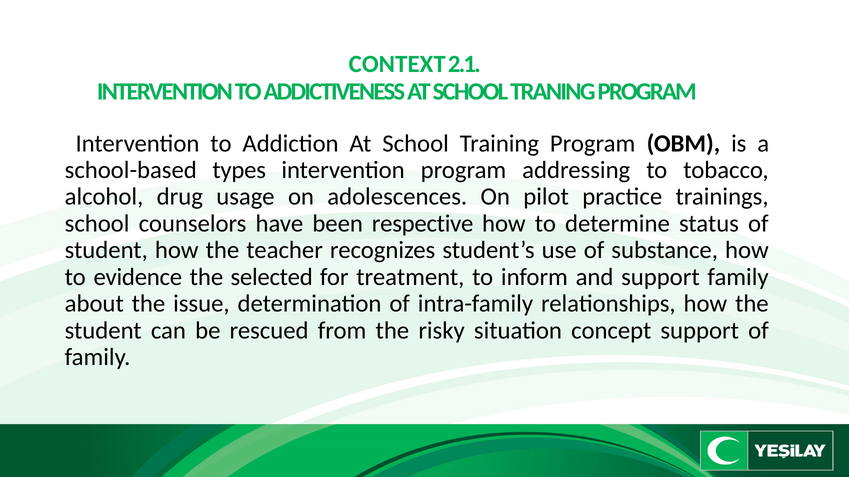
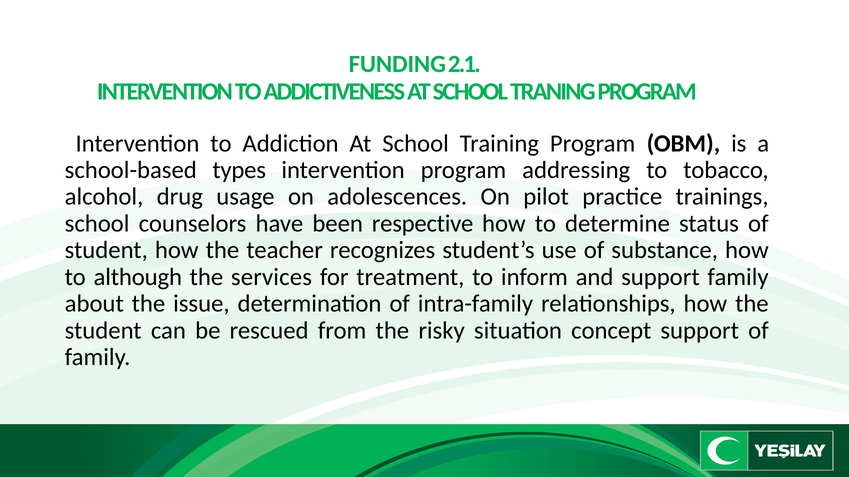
CONTEXT: CONTEXT -> FUNDING
evidence: evidence -> although
selected: selected -> services
